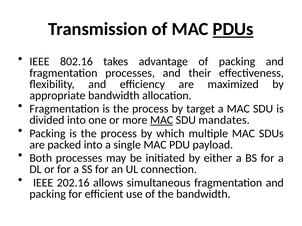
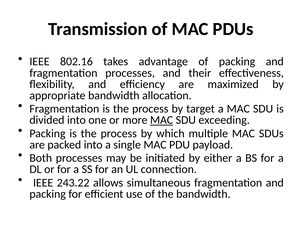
PDUs underline: present -> none
mandates: mandates -> exceeding
202.16: 202.16 -> 243.22
